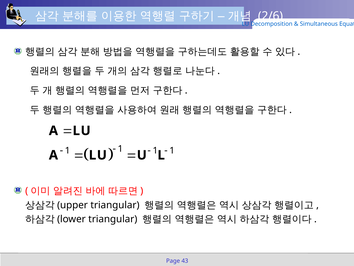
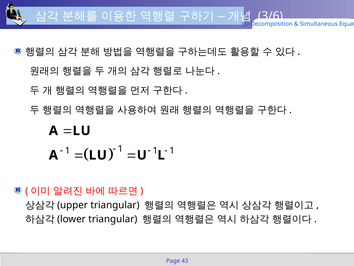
2/6: 2/6 -> 3/6
